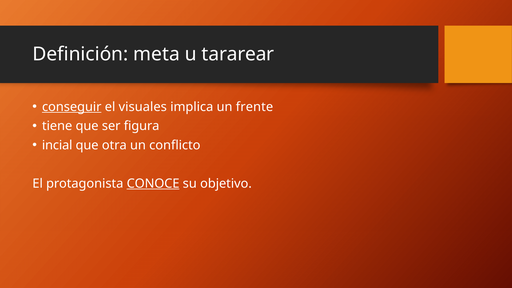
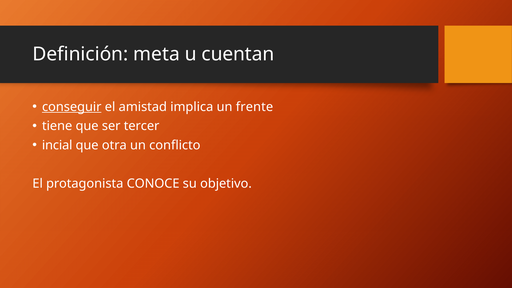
tararear: tararear -> cuentan
visuales: visuales -> amistad
figura: figura -> tercer
CONOCE underline: present -> none
